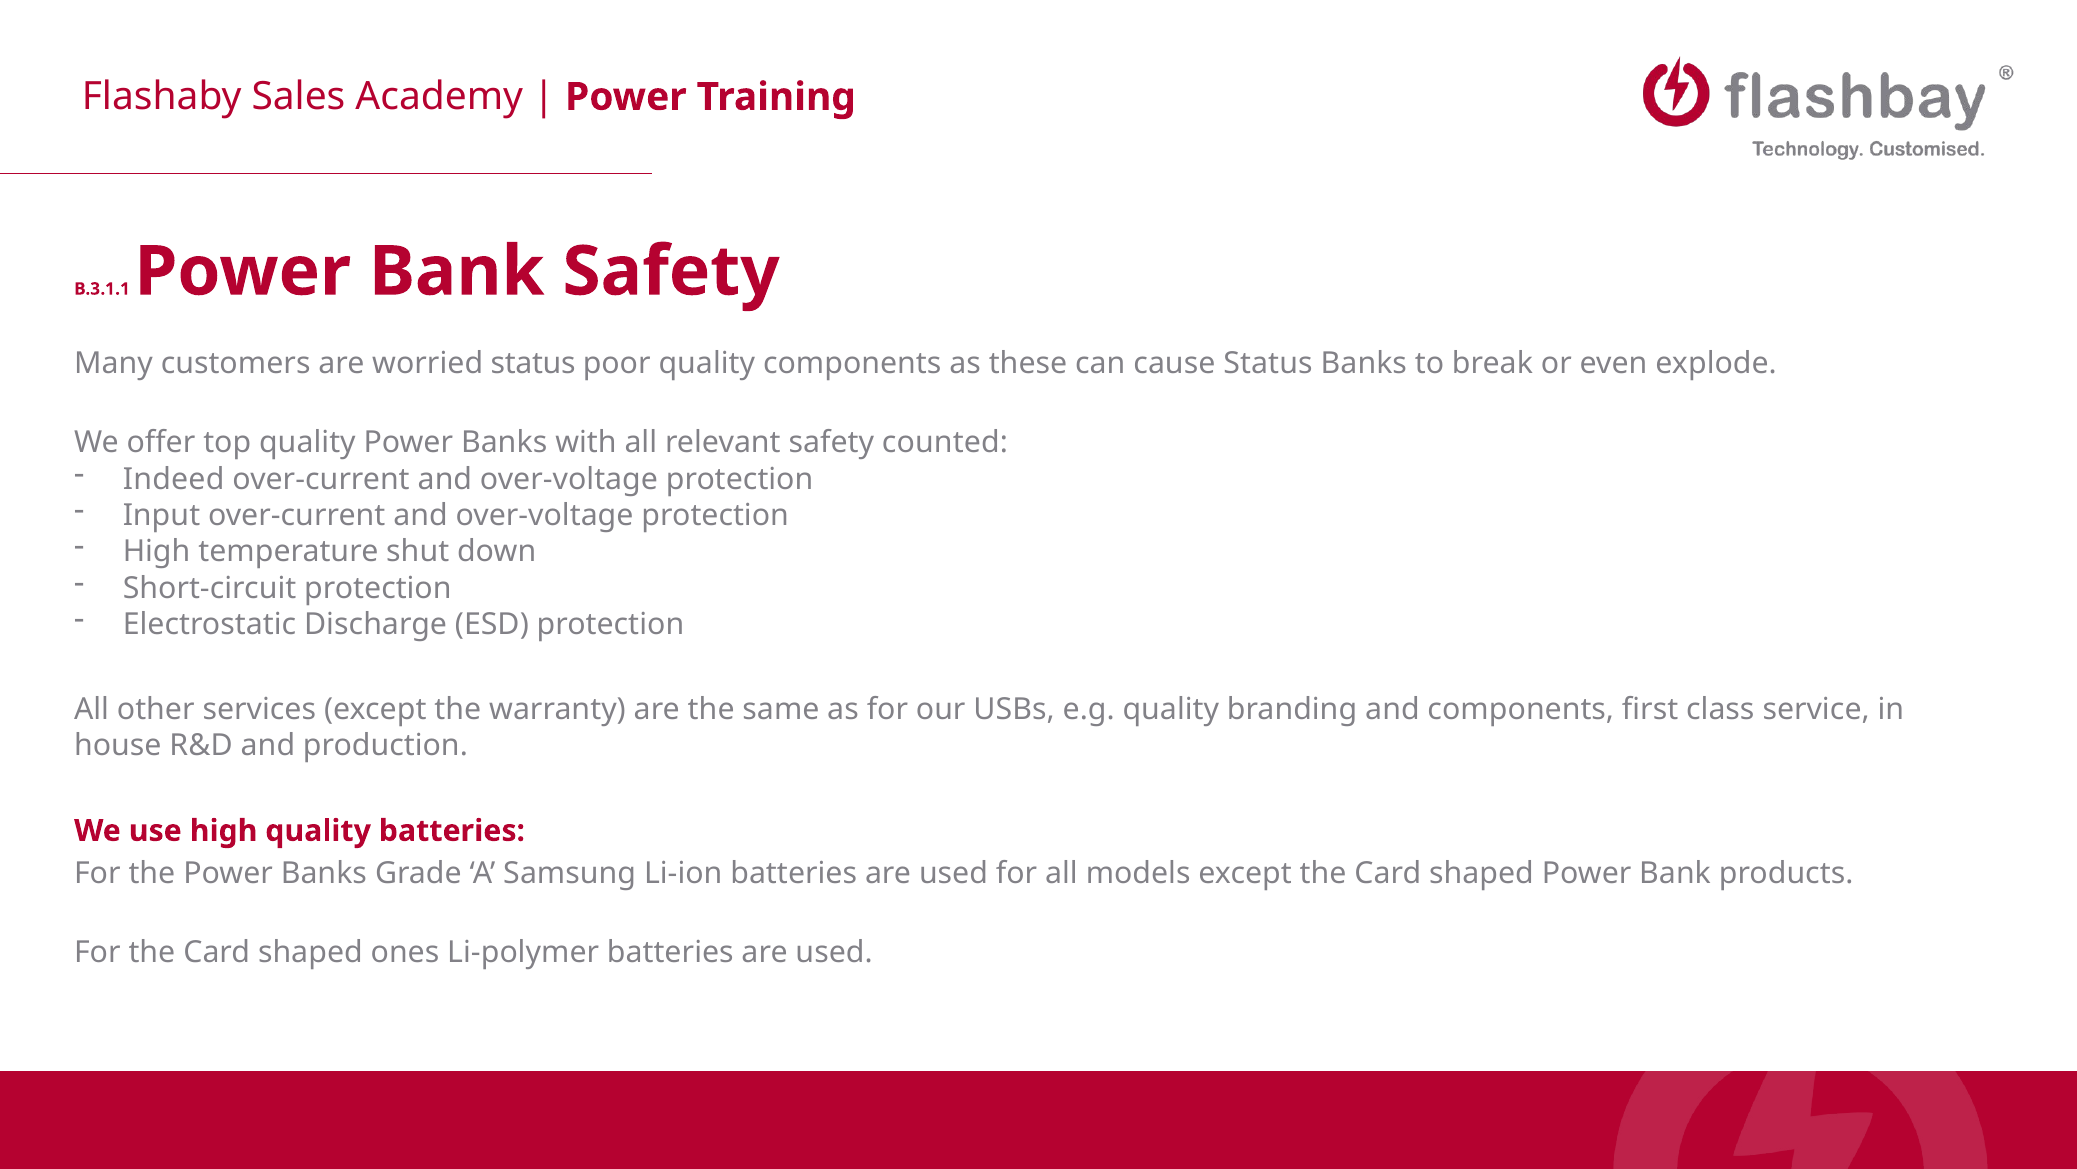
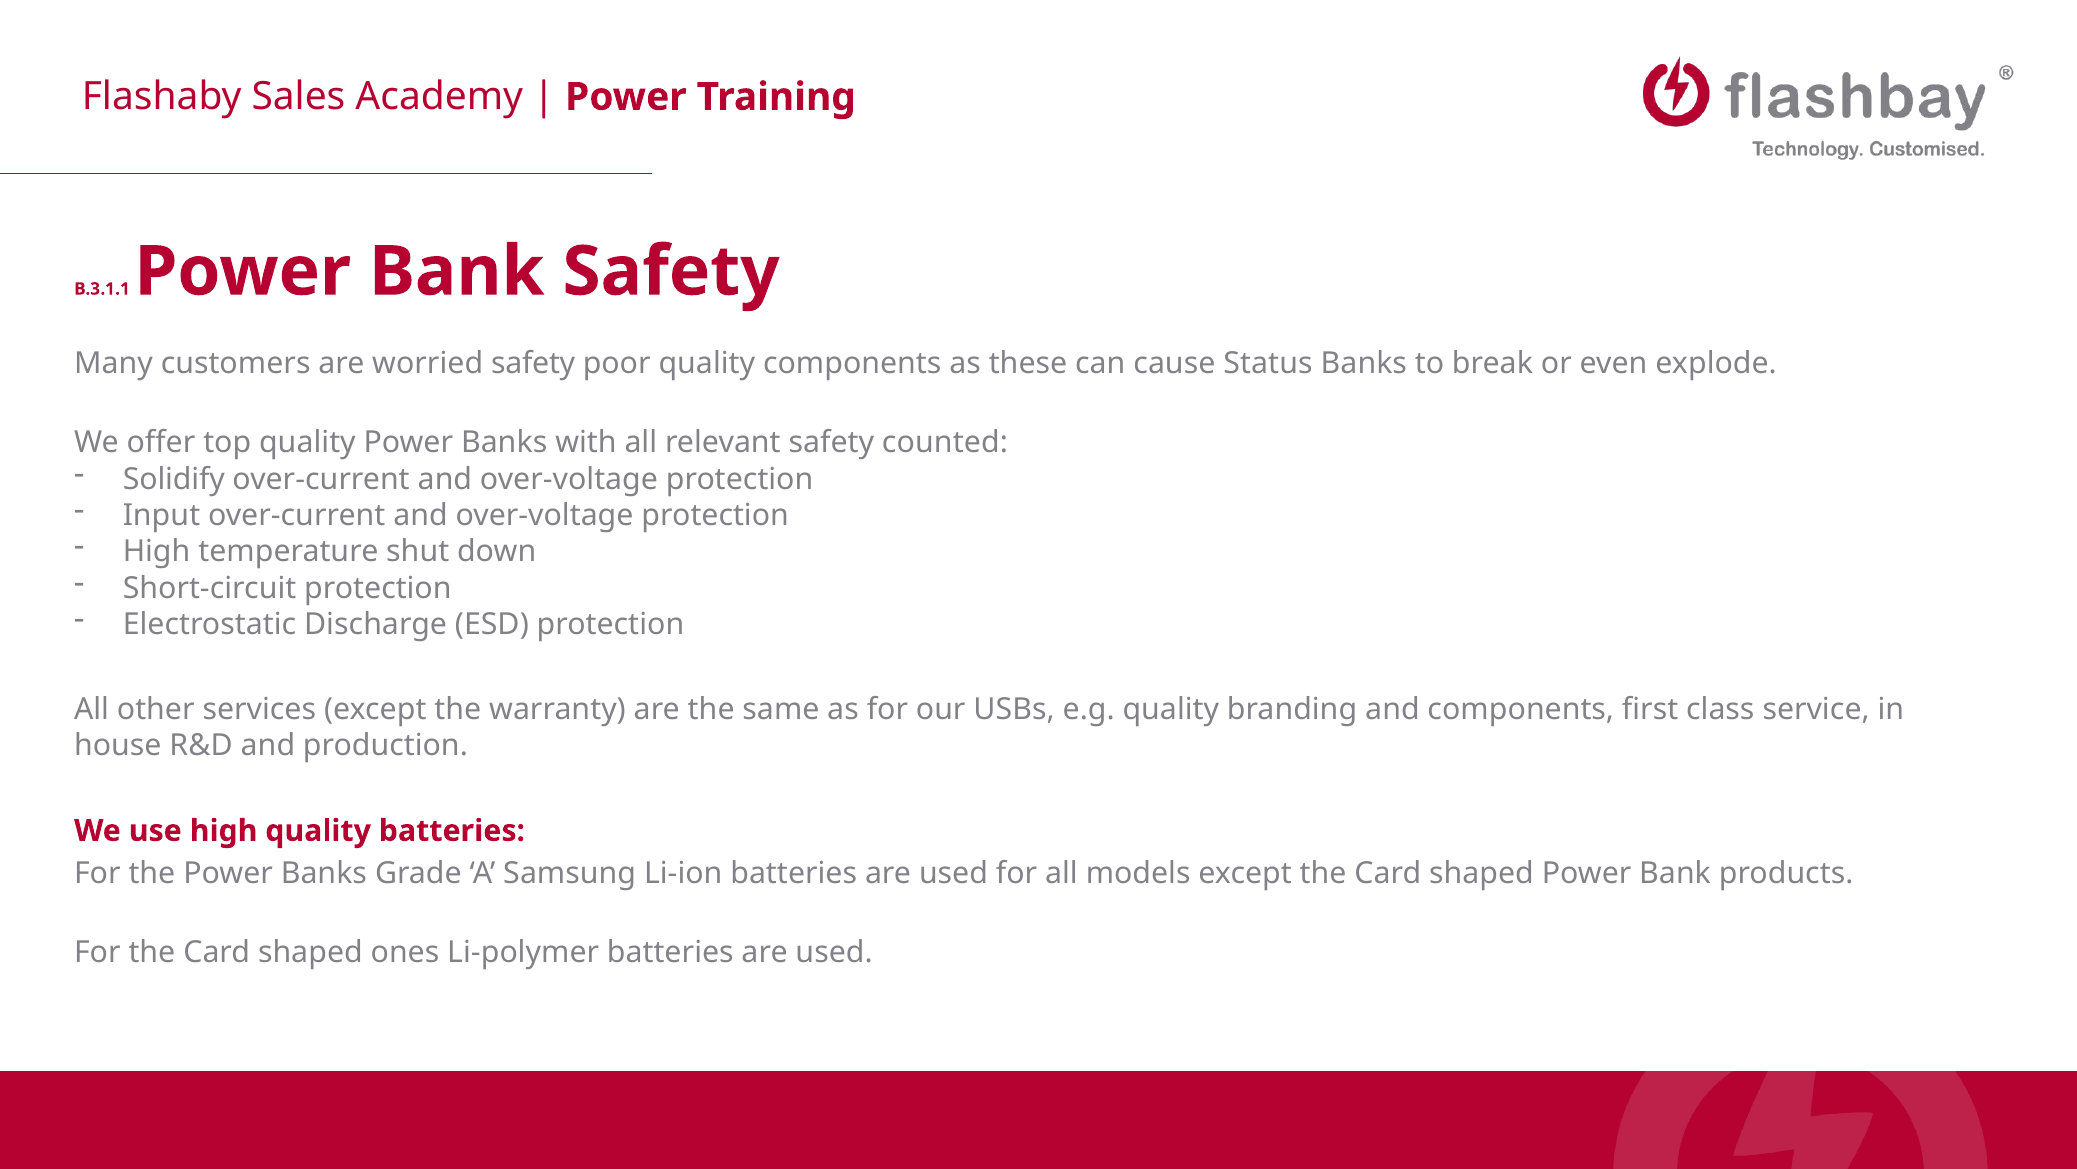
worried status: status -> safety
Indeed: Indeed -> Solidify
